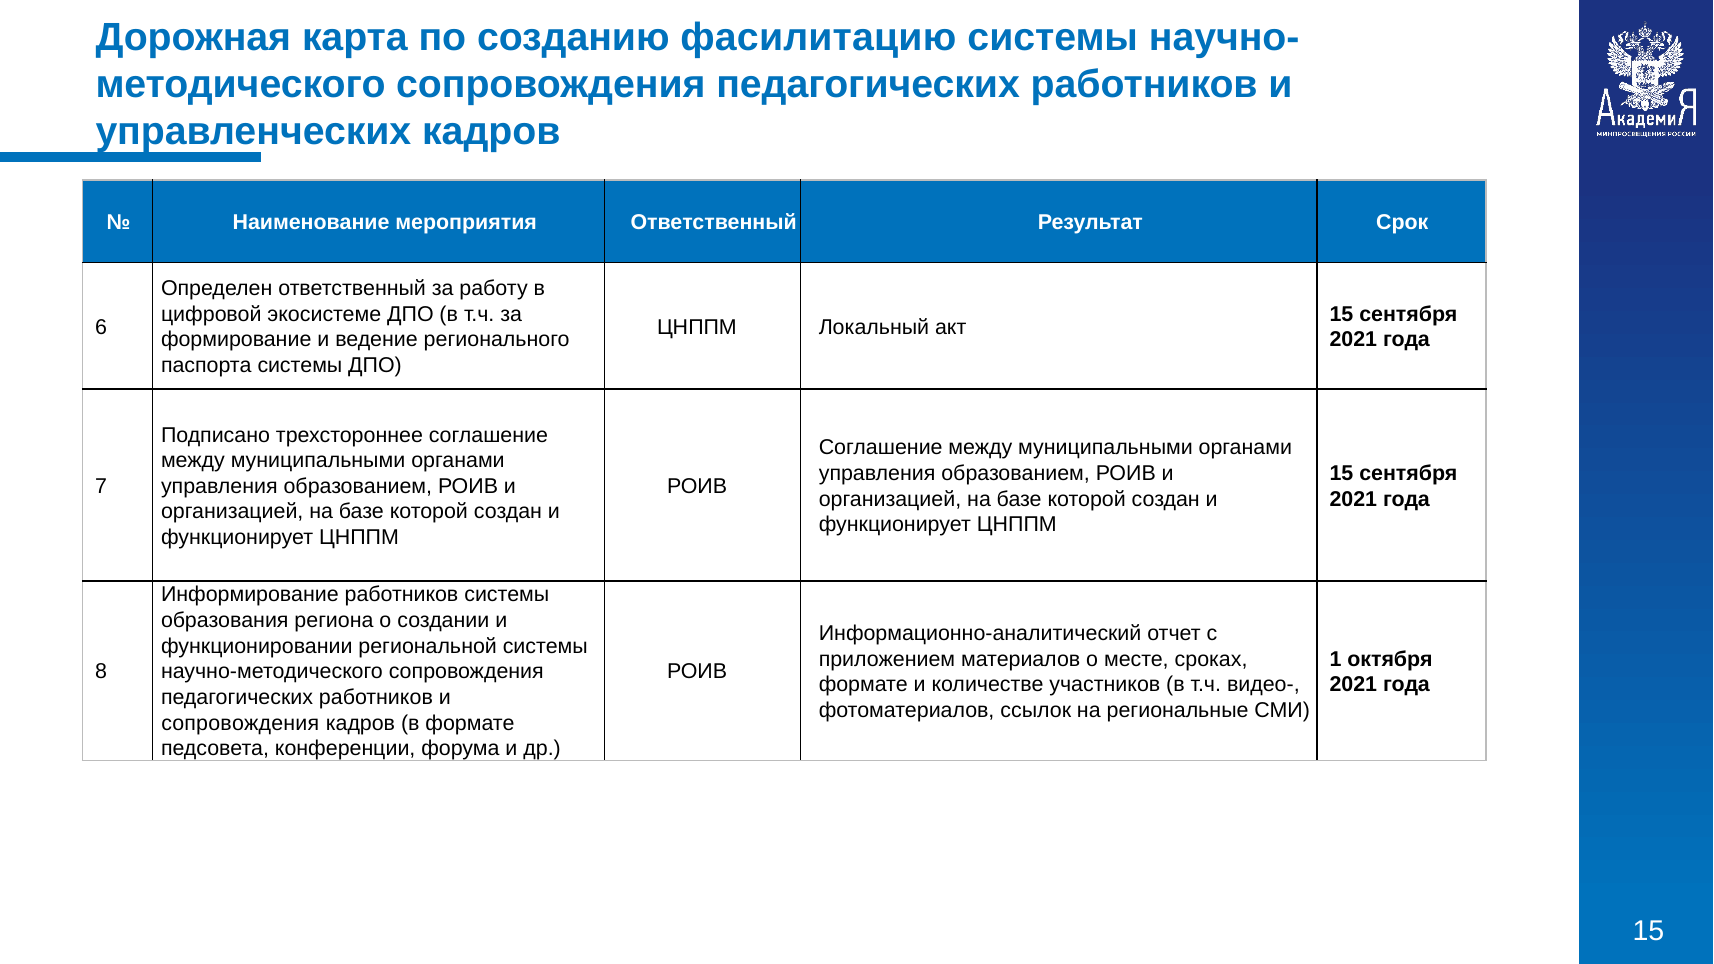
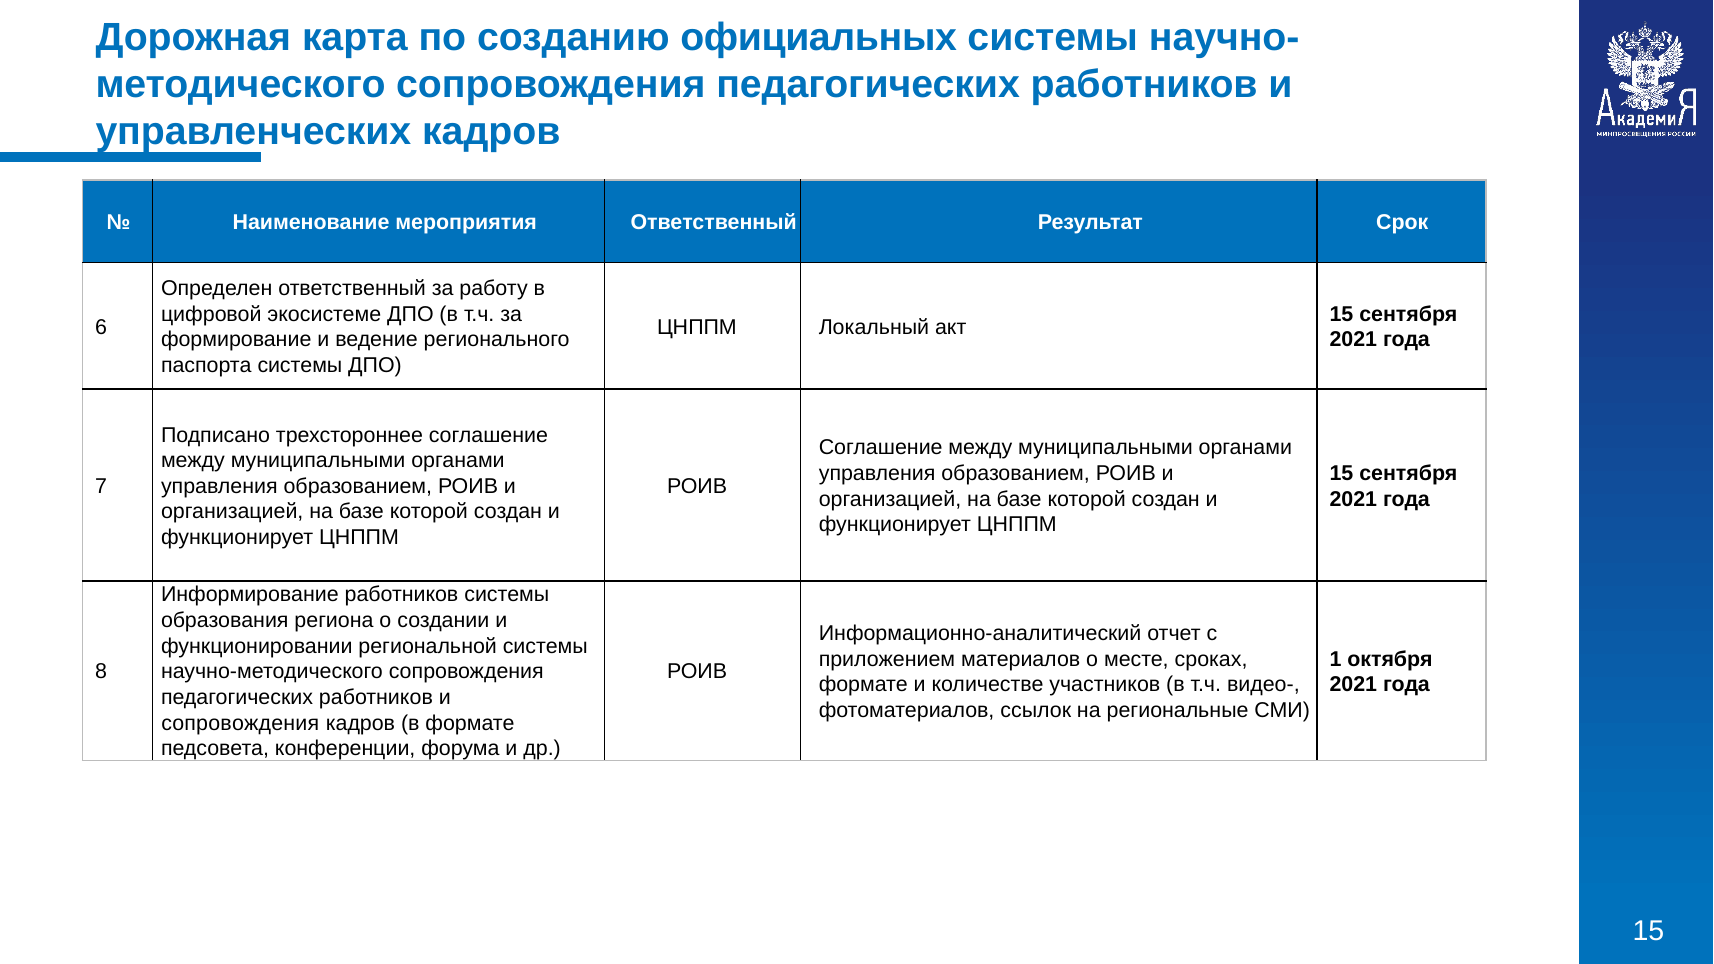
фасилитацию: фасилитацию -> официальных
